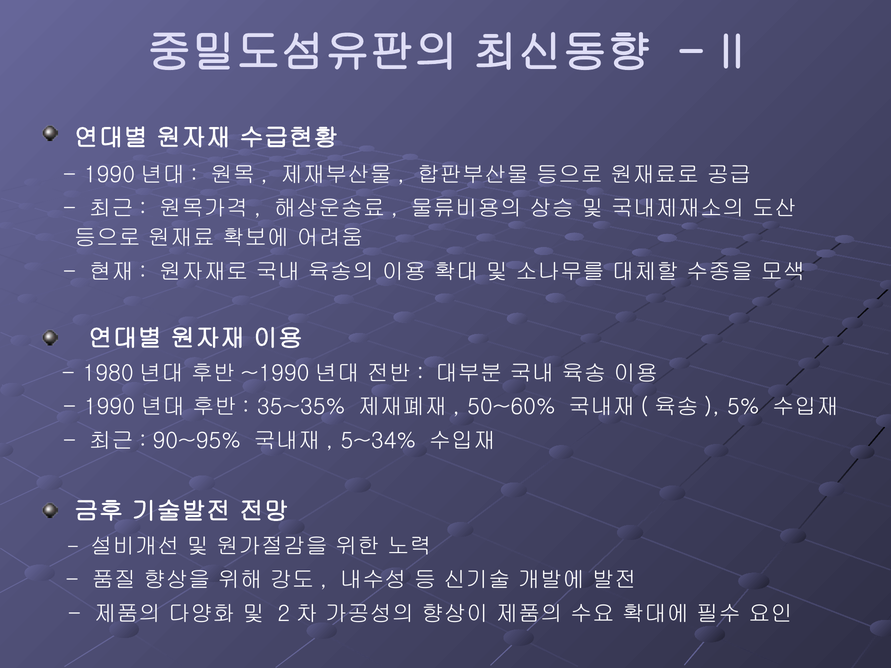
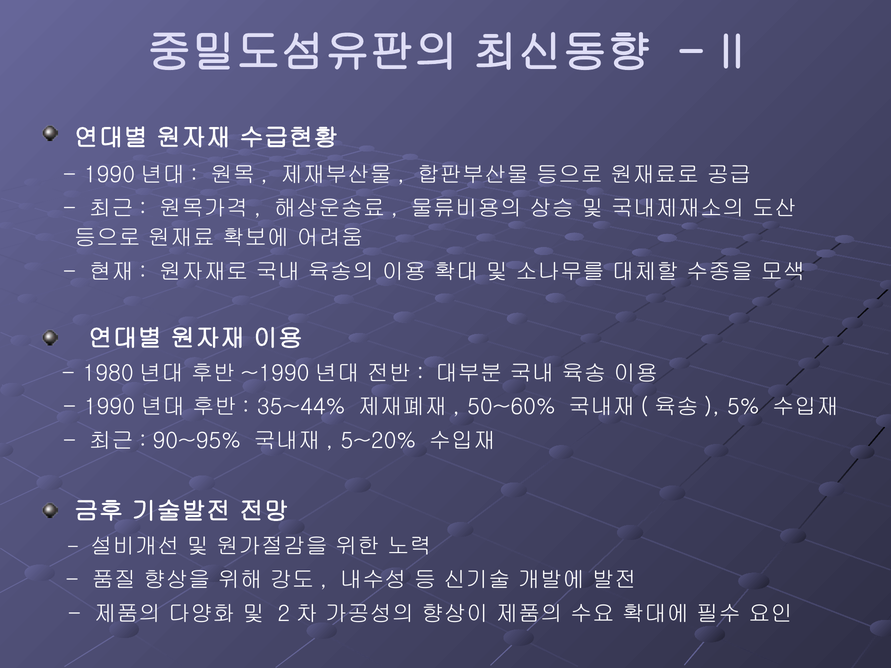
35~35%: 35~35% -> 35~44%
5~34%: 5~34% -> 5~20%
